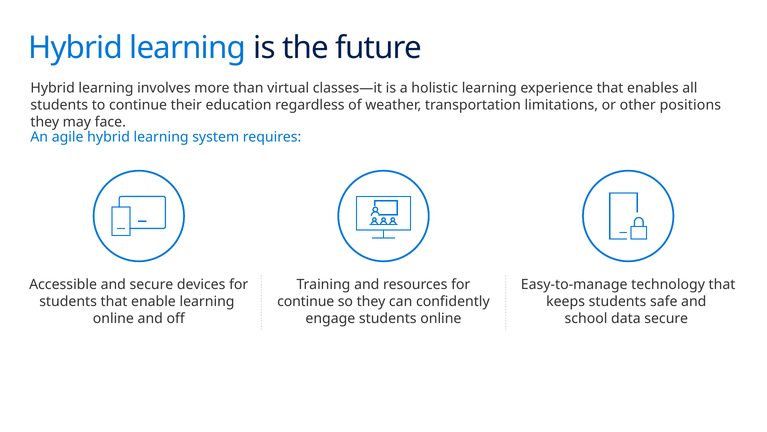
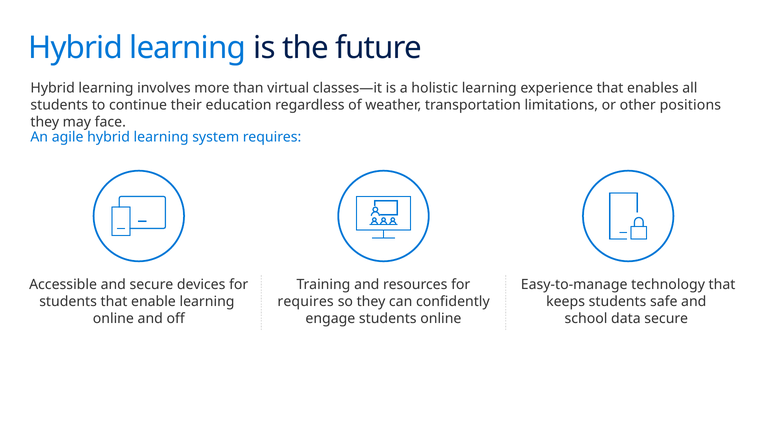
continue at (306, 301): continue -> requires
